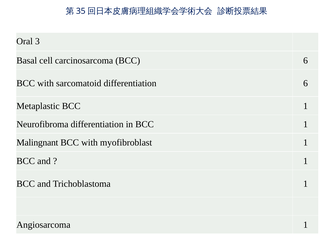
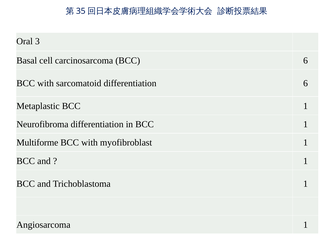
Malingnant: Malingnant -> Multiforme
